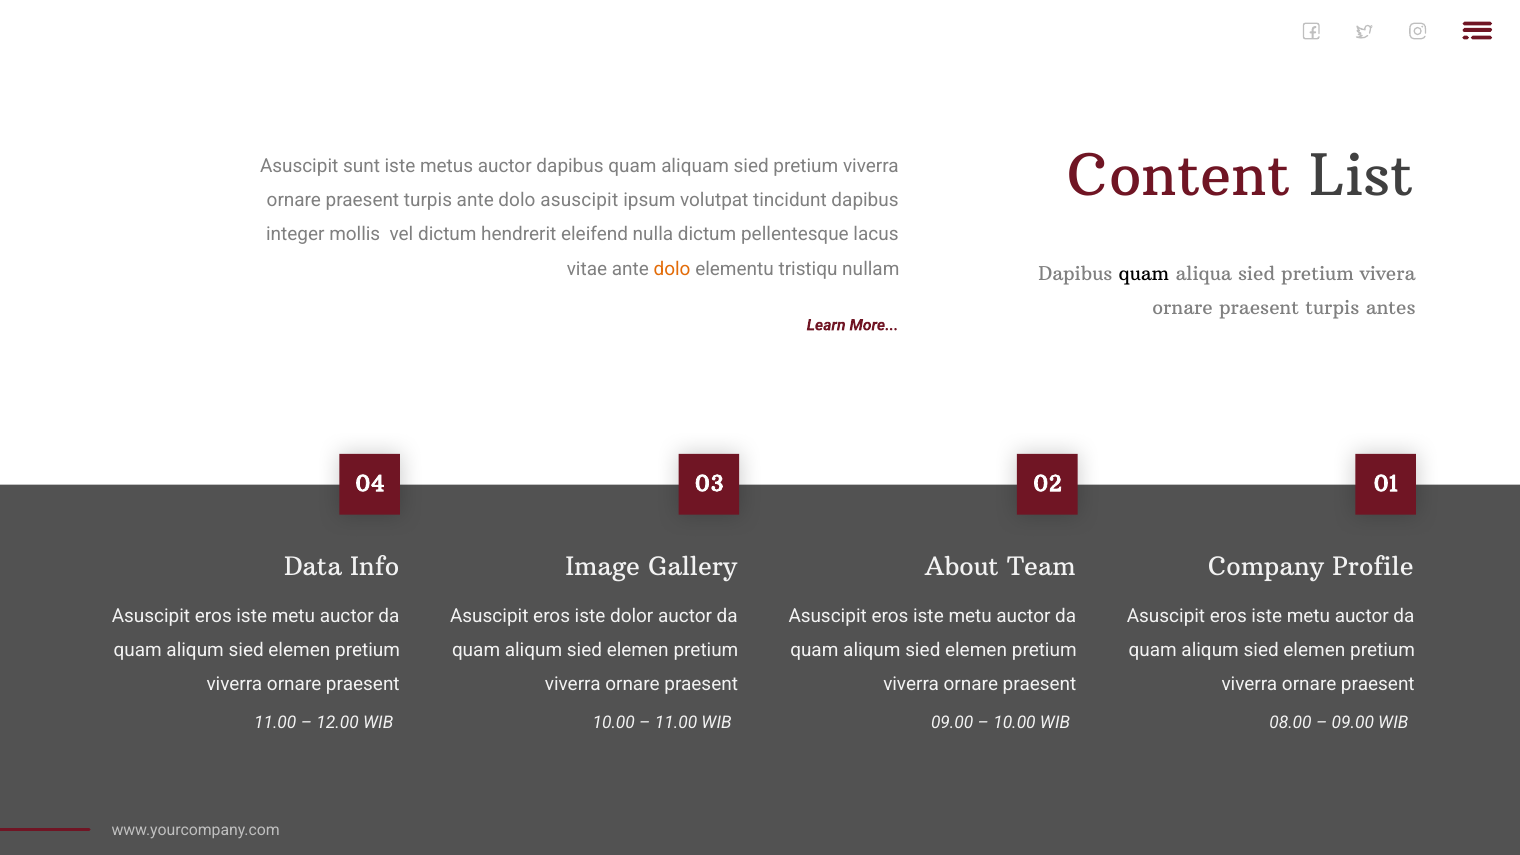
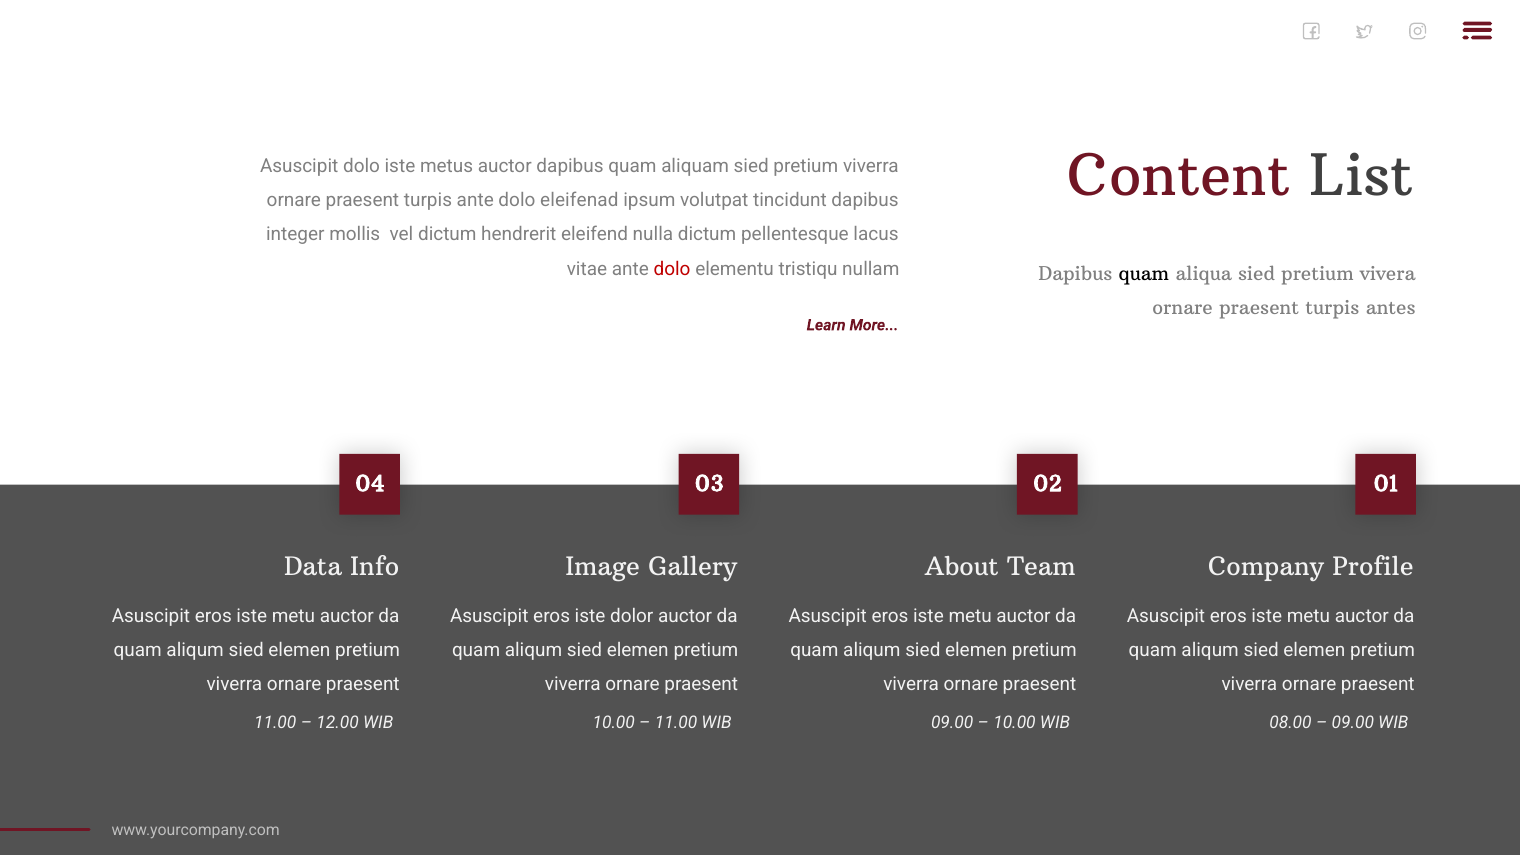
Asuscipit sunt: sunt -> dolo
dolo asuscipit: asuscipit -> eleifenad
dolo at (672, 269) colour: orange -> red
